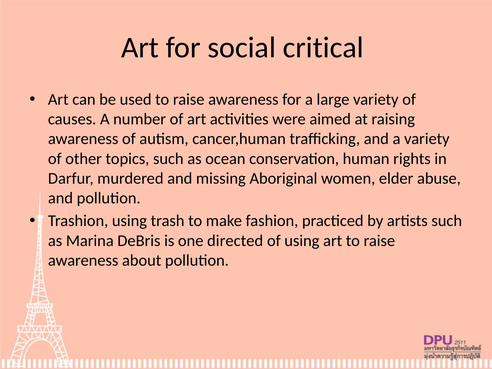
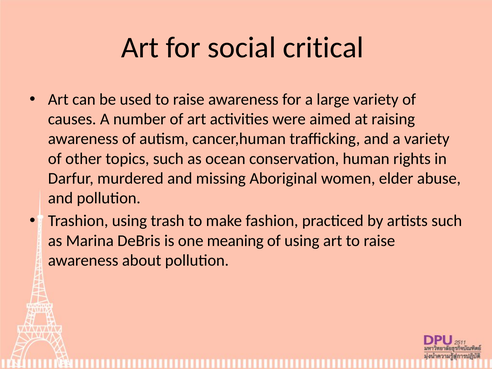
directed: directed -> meaning
